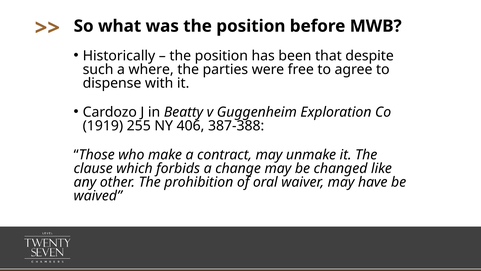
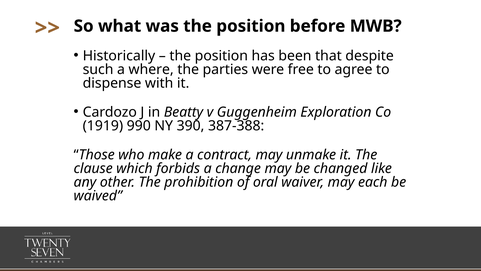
255: 255 -> 990
406: 406 -> 390
have: have -> each
